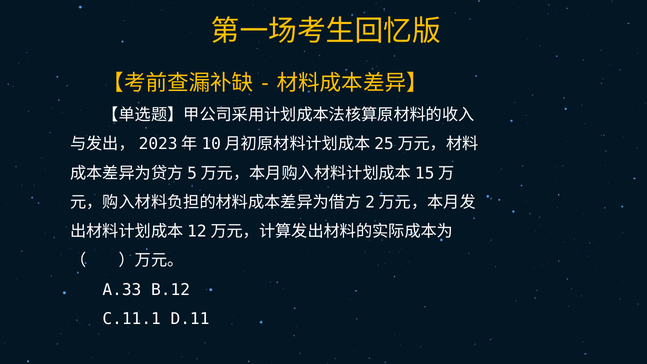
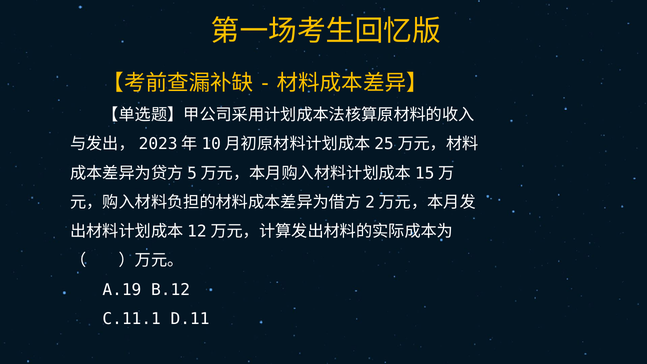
A.33: A.33 -> A.19
